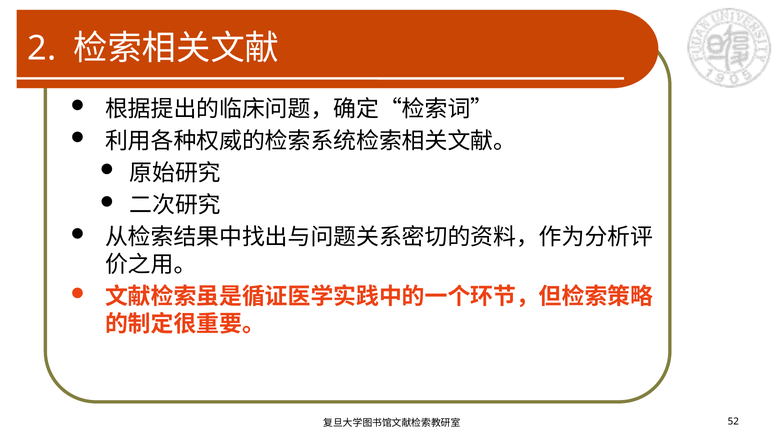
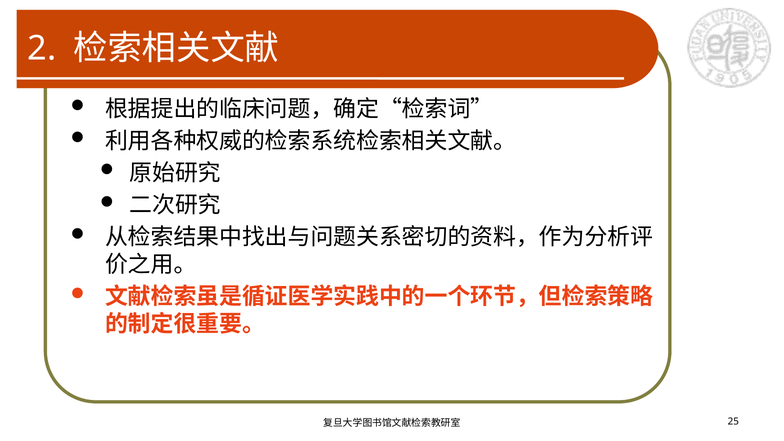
52: 52 -> 25
